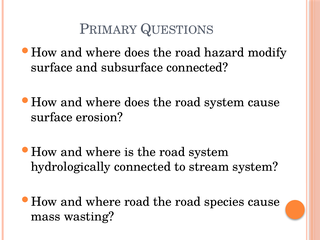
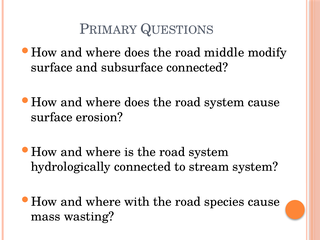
hazard: hazard -> middle
where road: road -> with
